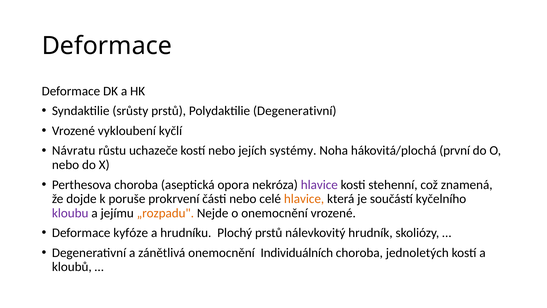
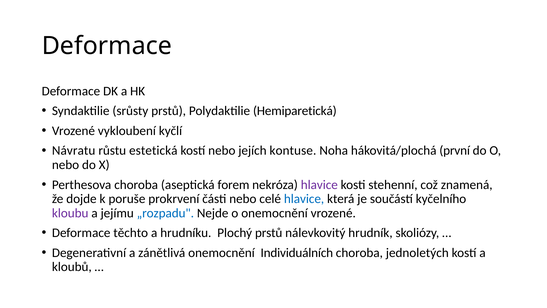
Polydaktilie Degenerativní: Degenerativní -> Hemiparetická
uchazeče: uchazeče -> estetická
systémy: systémy -> kontuse
opora: opora -> forem
hlavice at (304, 199) colour: orange -> blue
„rozpadu colour: orange -> blue
kyfóze: kyfóze -> těchto
